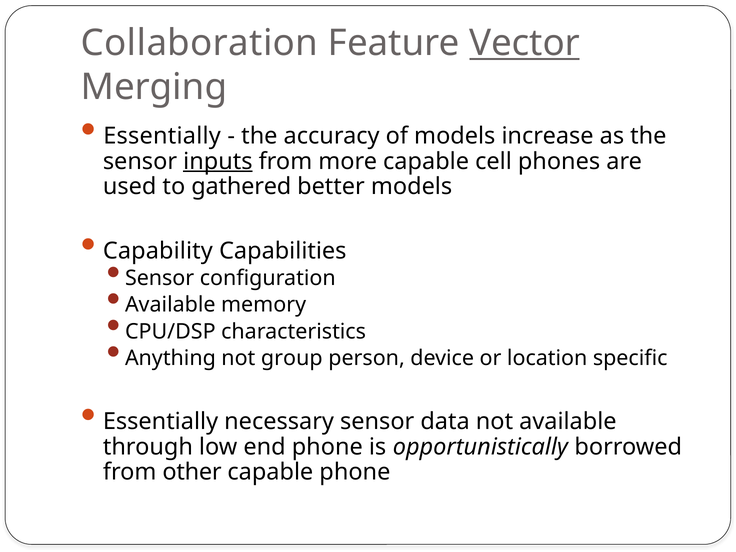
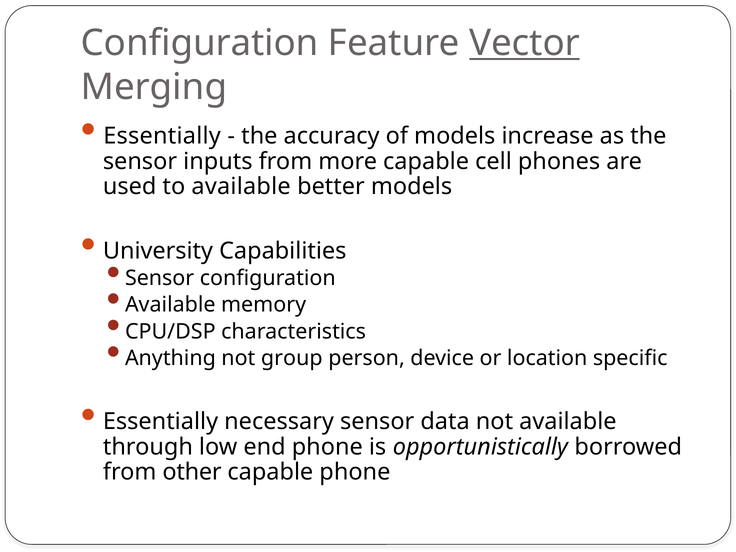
Collaboration at (199, 43): Collaboration -> Configuration
inputs underline: present -> none
to gathered: gathered -> available
Capability: Capability -> University
